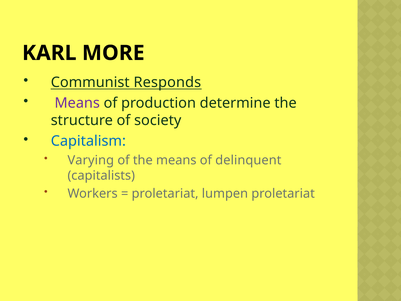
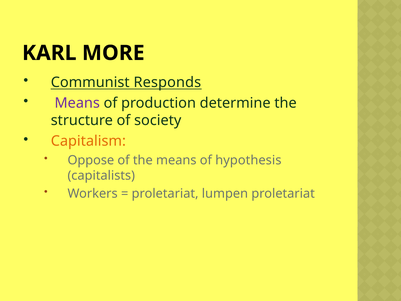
Capitalism colour: blue -> orange
Varying: Varying -> Oppose
delinquent: delinquent -> hypothesis
